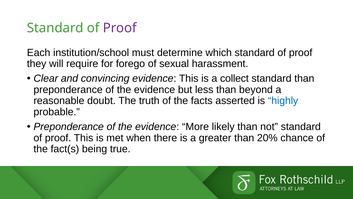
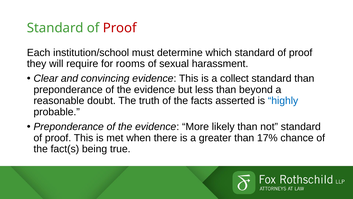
Proof at (120, 28) colour: purple -> red
forego: forego -> rooms
20%: 20% -> 17%
